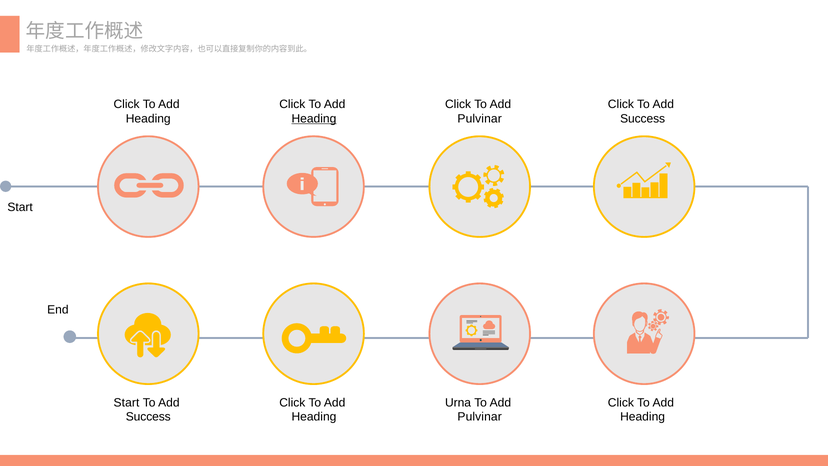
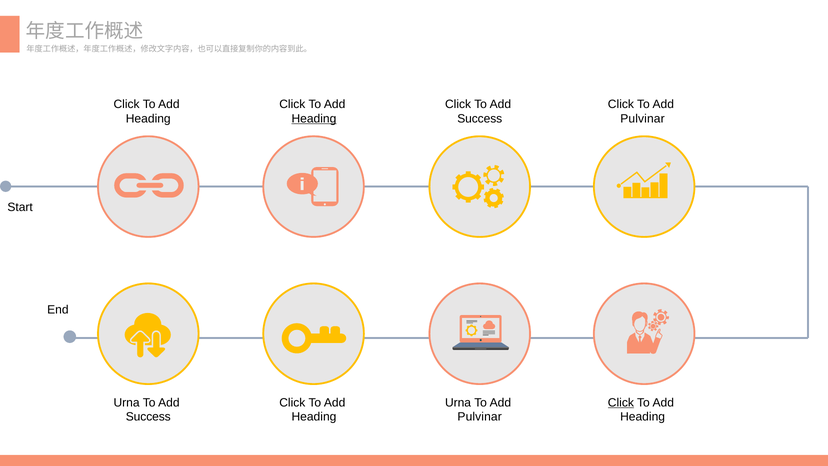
Pulvinar at (480, 118): Pulvinar -> Success
Success at (643, 118): Success -> Pulvinar
Start at (127, 402): Start -> Urna
Click at (621, 402) underline: none -> present
